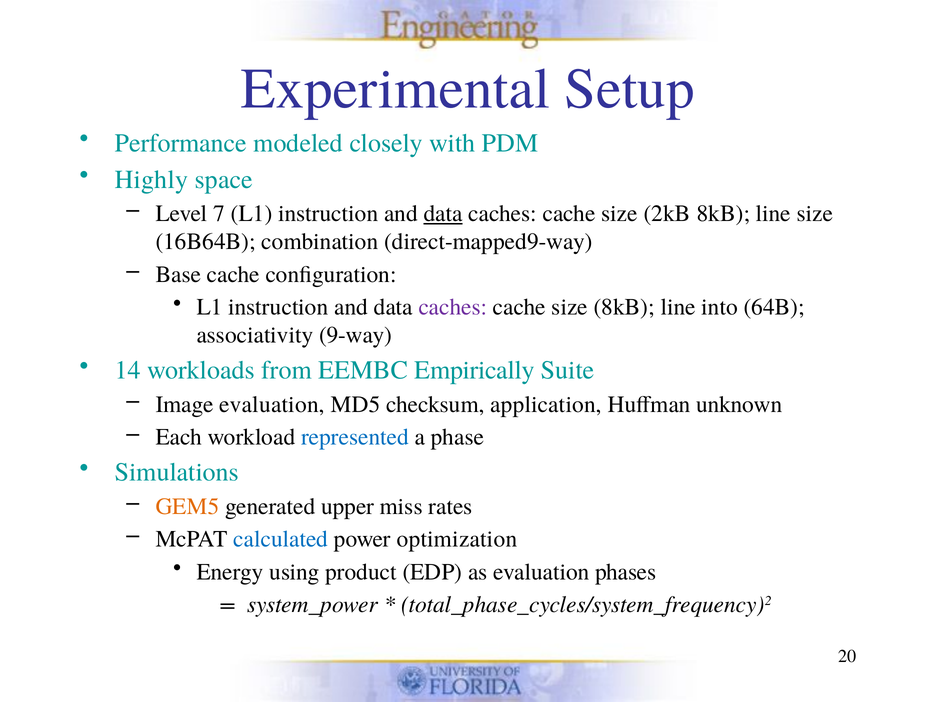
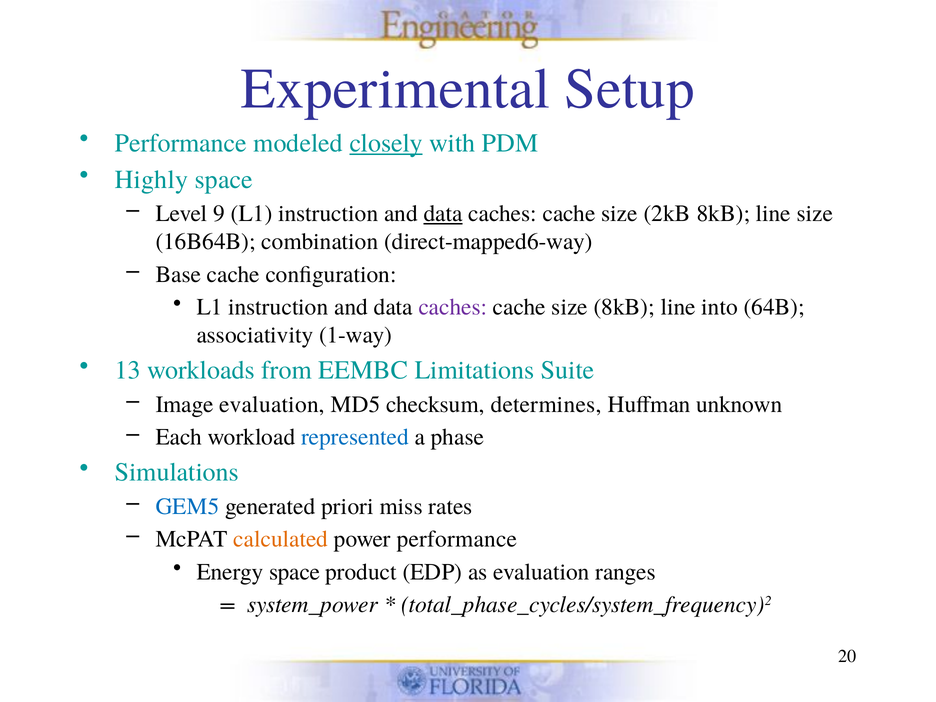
closely underline: none -> present
7: 7 -> 9
9-way at (560, 242): 9-way -> 6-way
associativity 9-way: 9-way -> 1-way
14: 14 -> 13
Empirically: Empirically -> Limitations
application: application -> determines
GEM5 colour: orange -> blue
upper: upper -> priori
calculated colour: blue -> orange
power optimization: optimization -> performance
Energy using: using -> space
phases: phases -> ranges
